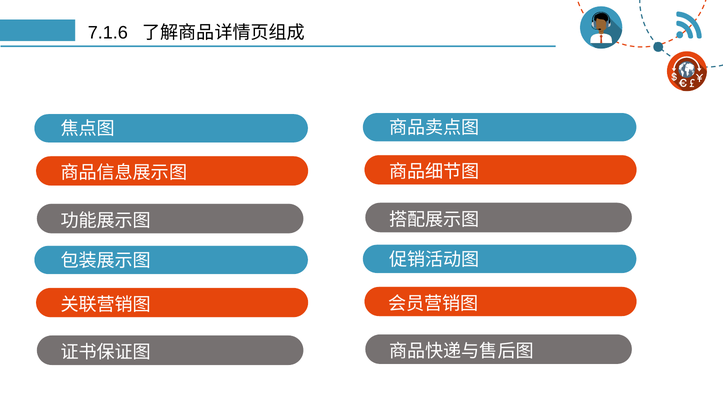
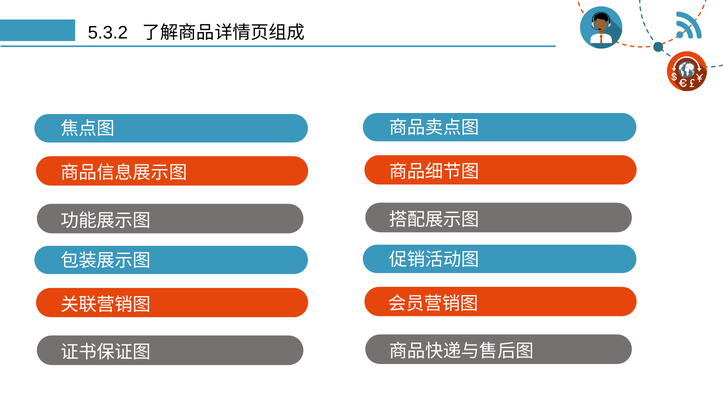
7.1.6: 7.1.6 -> 5.3.2
